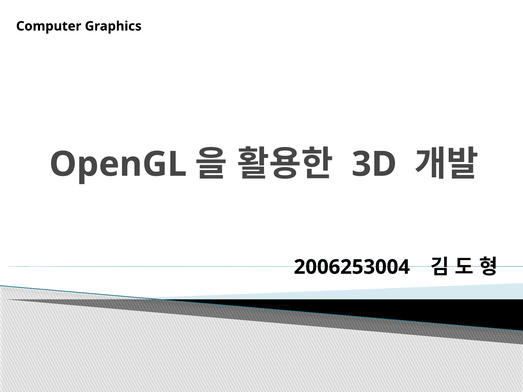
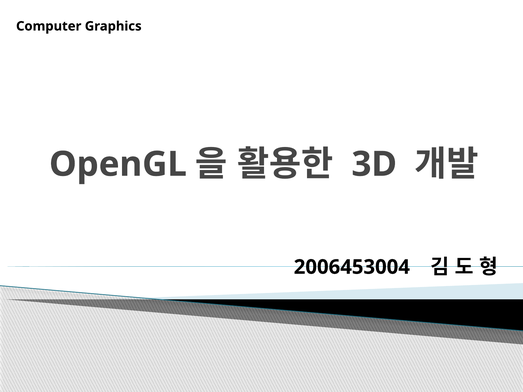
2006253004: 2006253004 -> 2006453004
